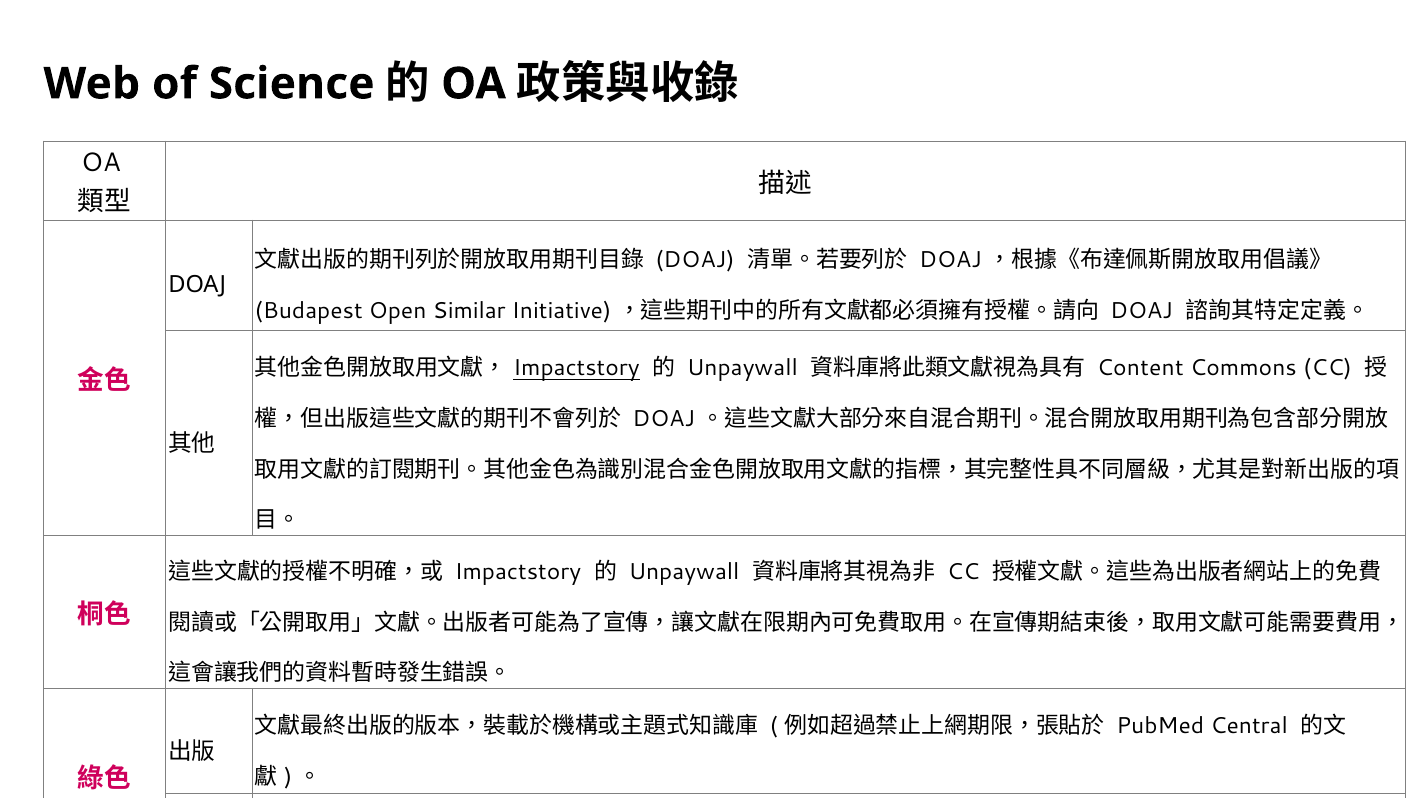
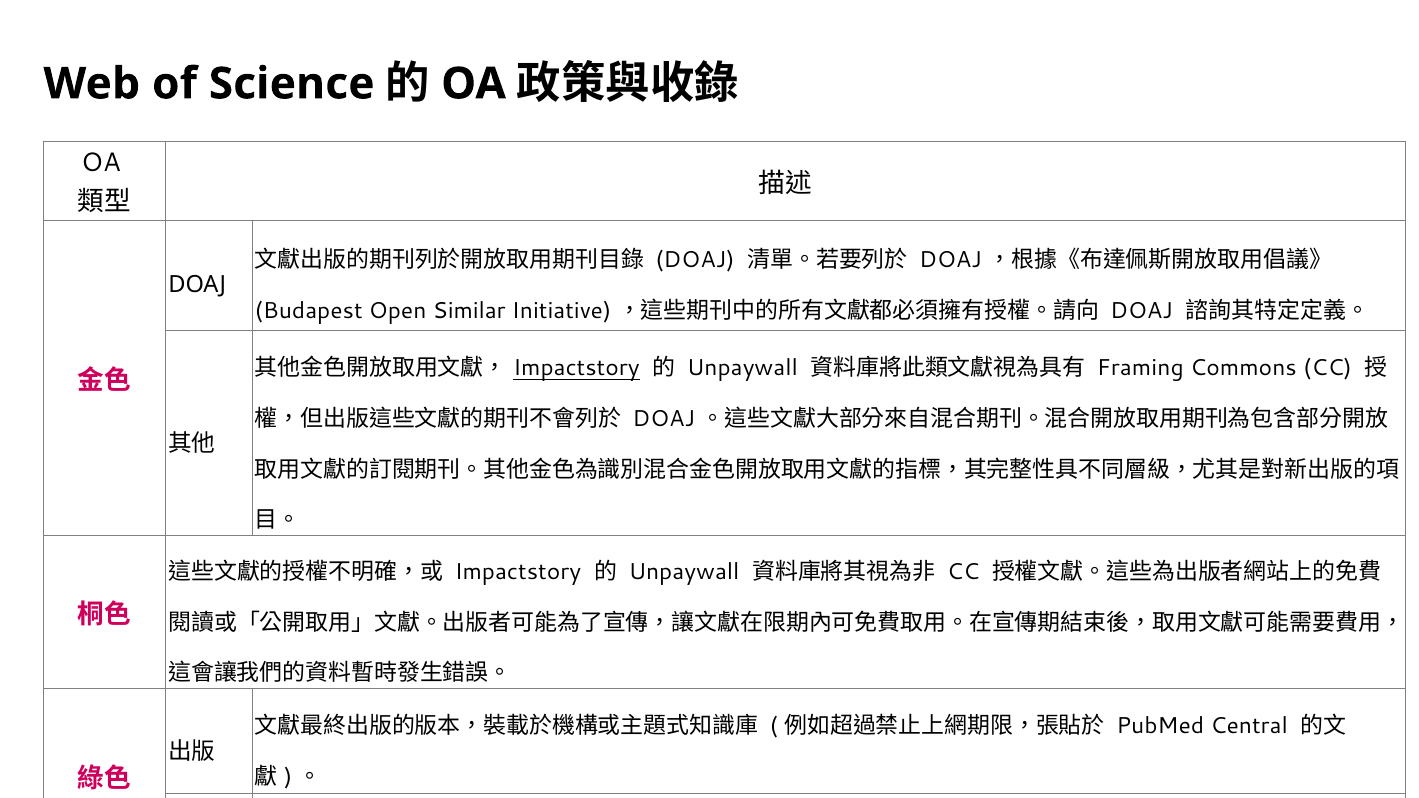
Content: Content -> Framing
